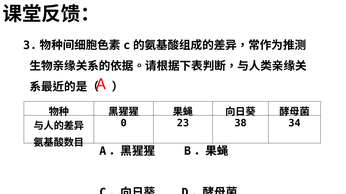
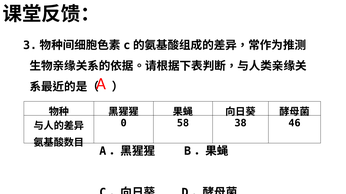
23: 23 -> 58
34: 34 -> 46
